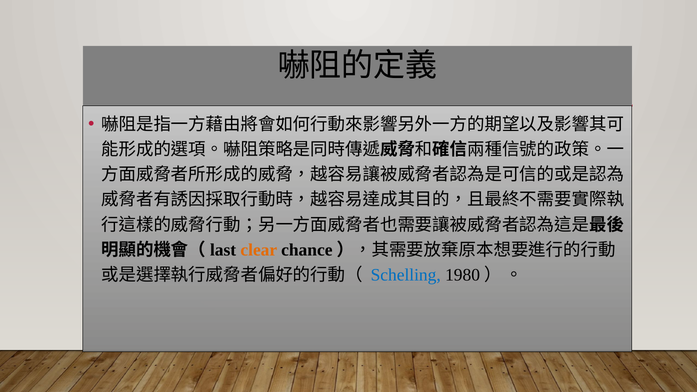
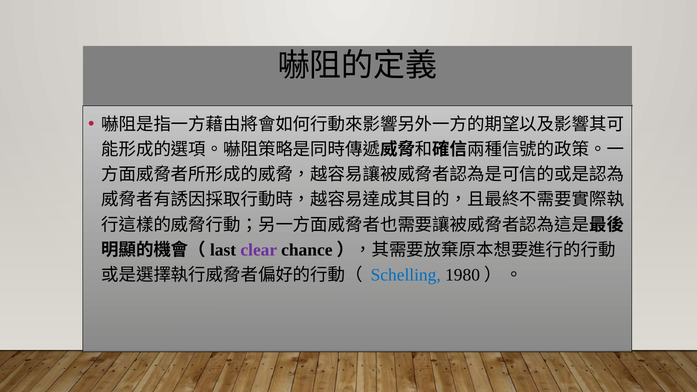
clear colour: orange -> purple
